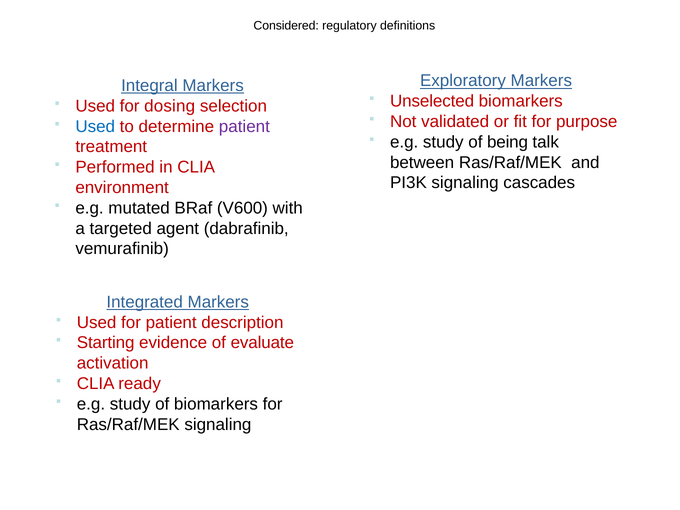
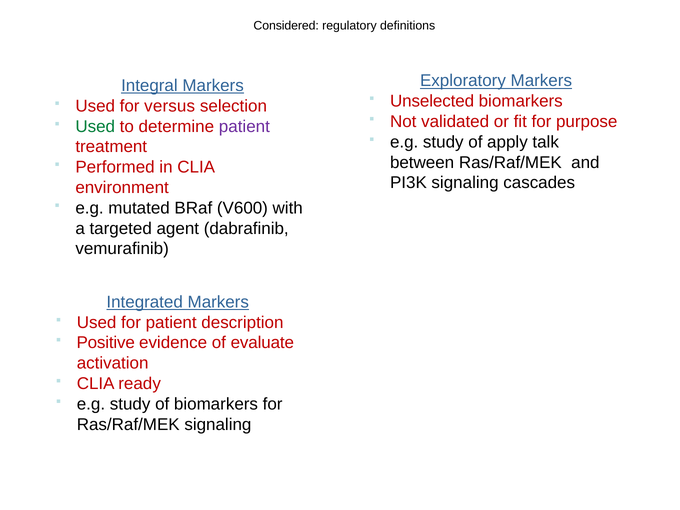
dosing: dosing -> versus
Used at (95, 126) colour: blue -> green
being: being -> apply
Starting: Starting -> Positive
